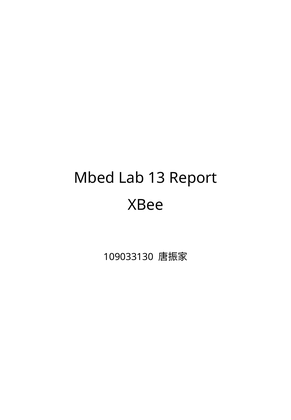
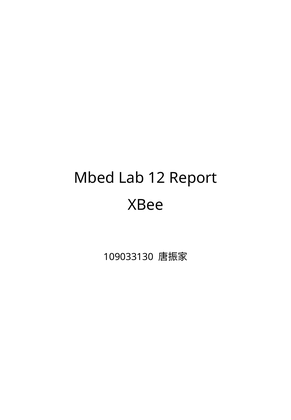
13: 13 -> 12
